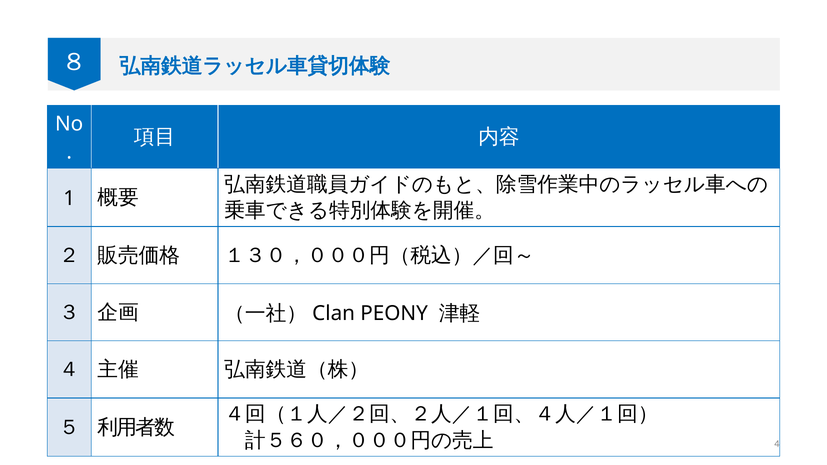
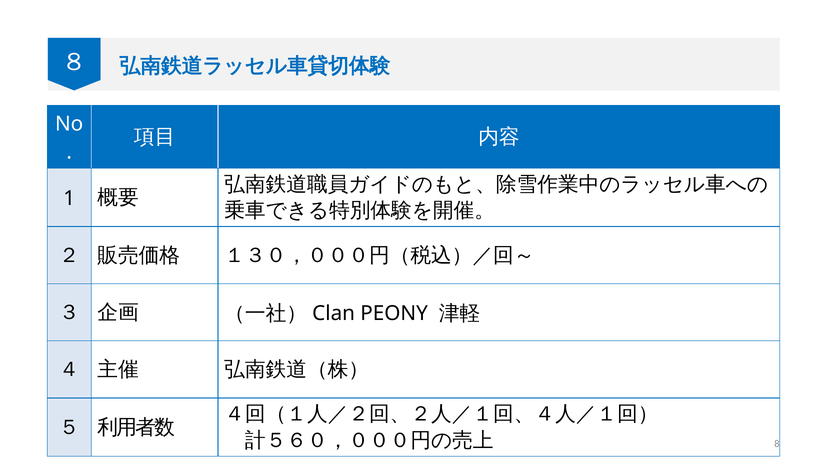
4: 4 -> 8
